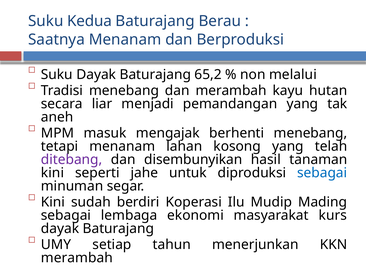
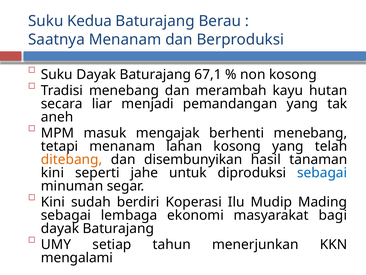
65,2: 65,2 -> 67,1
non melalui: melalui -> kosong
ditebang colour: purple -> orange
kurs: kurs -> bagi
merambah at (77, 257): merambah -> mengalami
